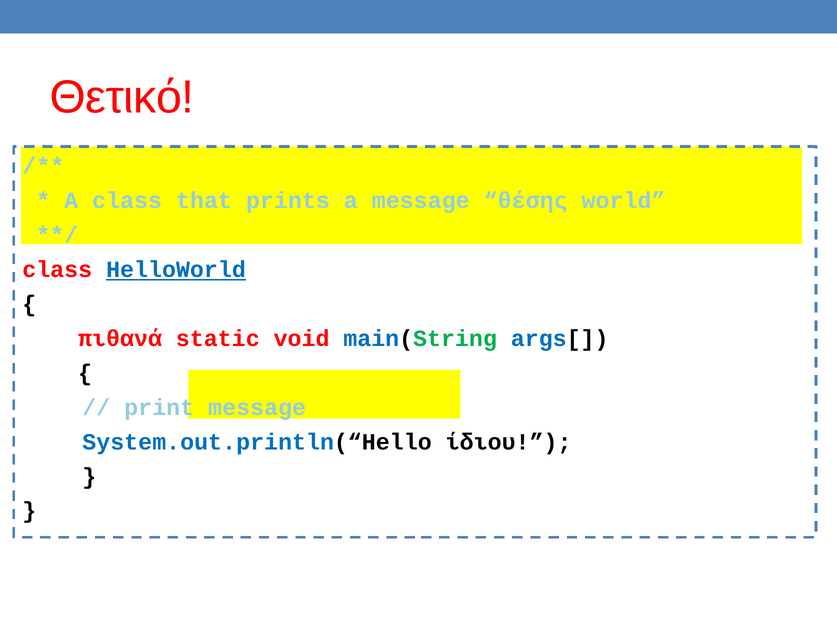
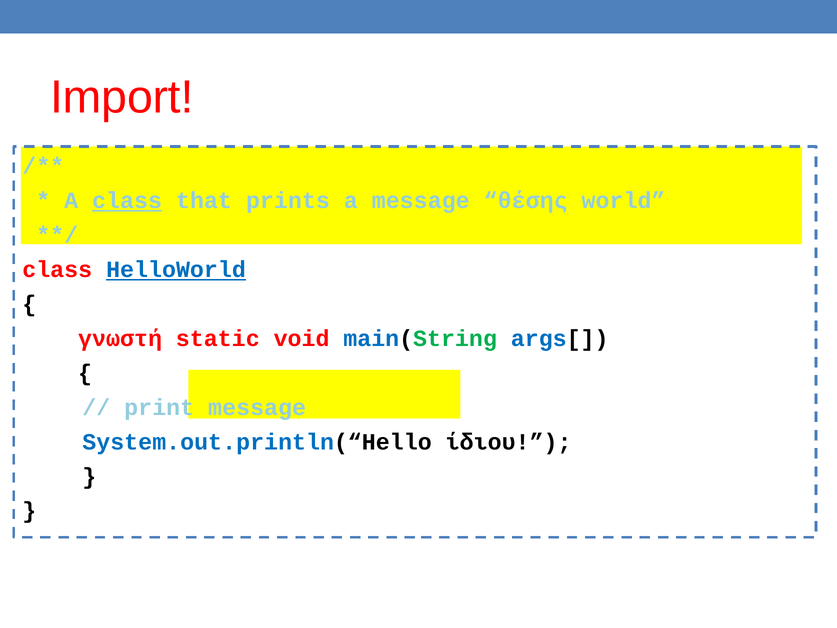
Θετικό: Θετικό -> Import
class at (127, 201) underline: none -> present
πιθανά: πιθανά -> γνωστή
